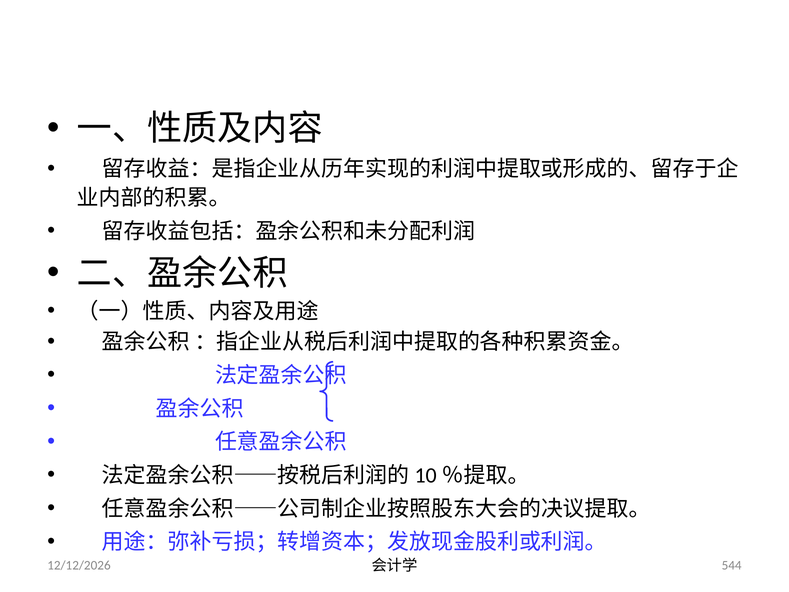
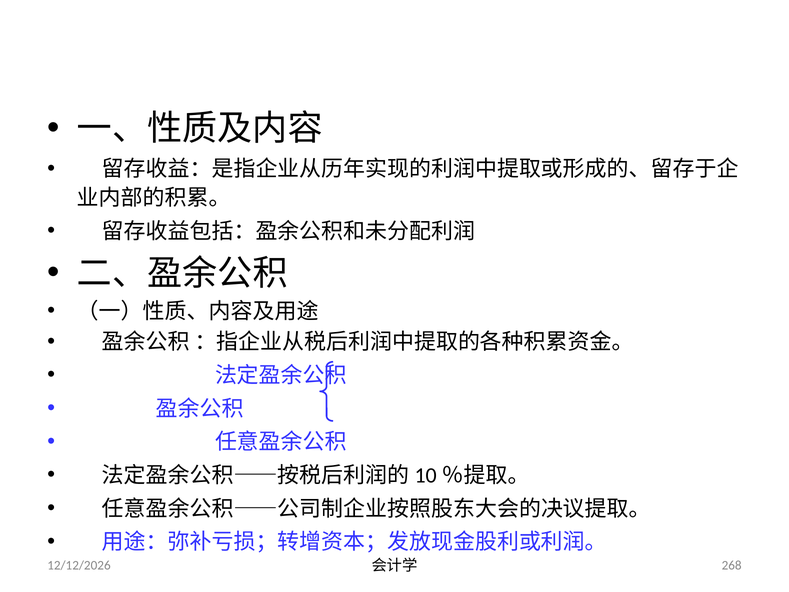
544: 544 -> 268
